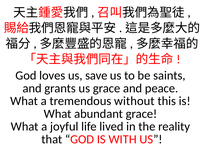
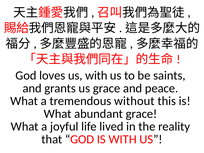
us save: save -> with
